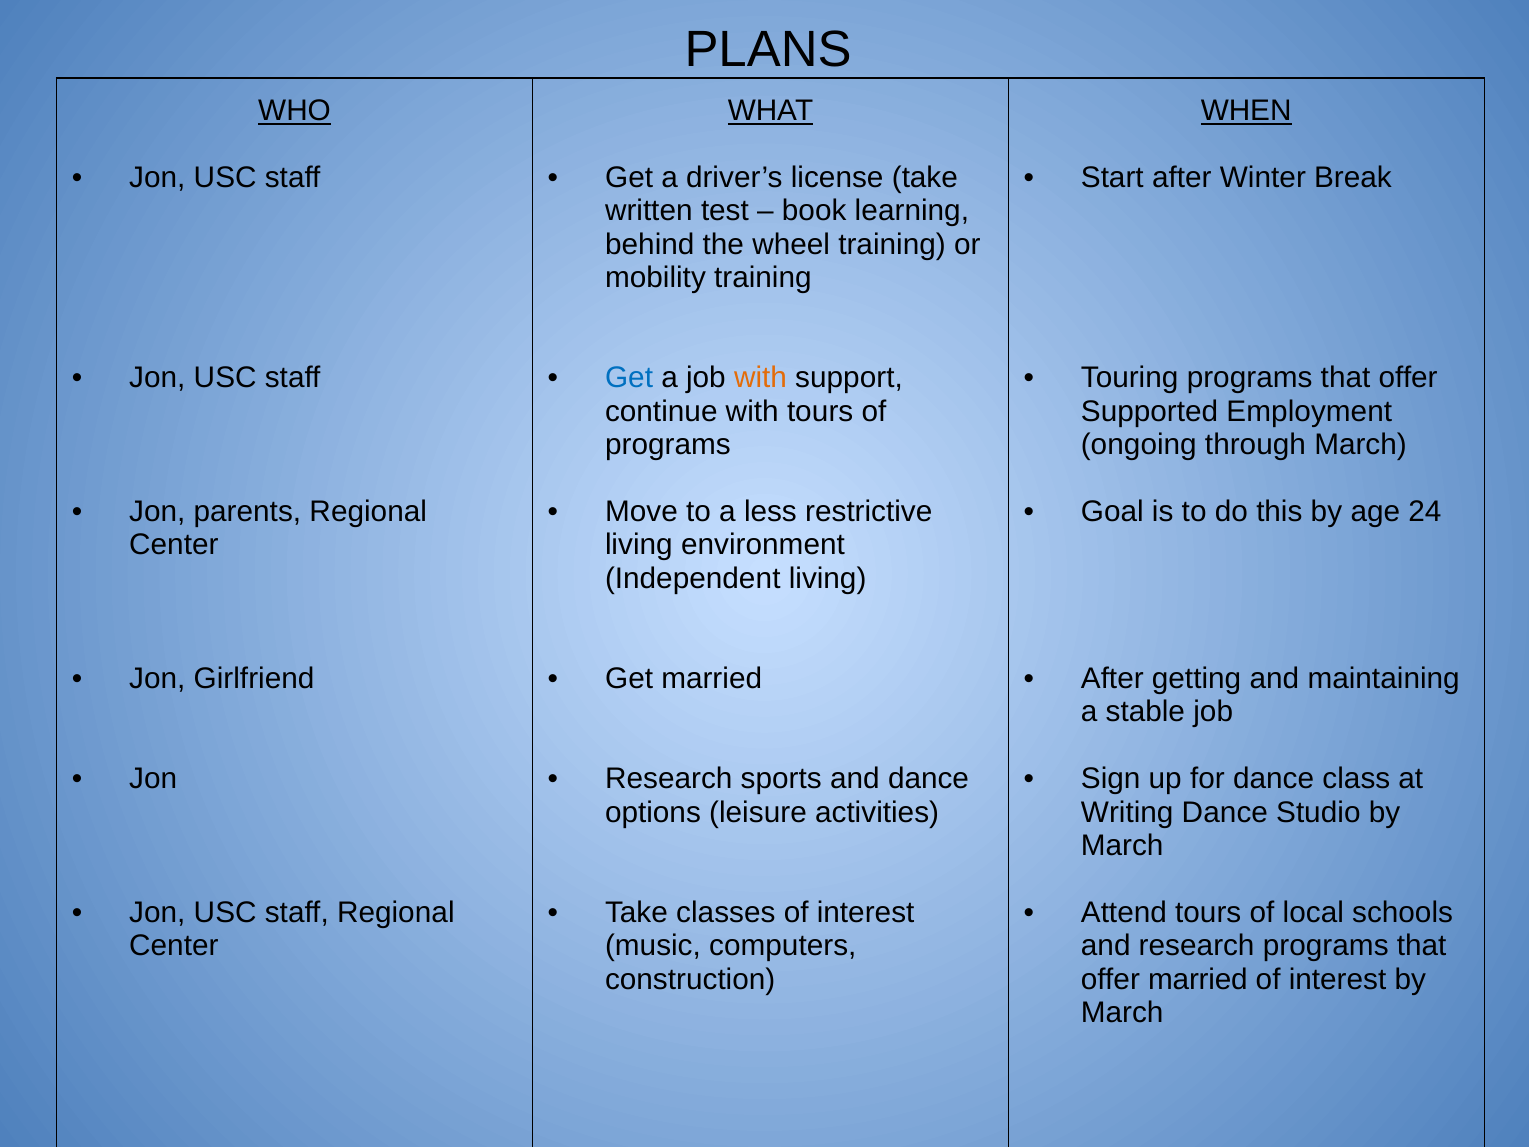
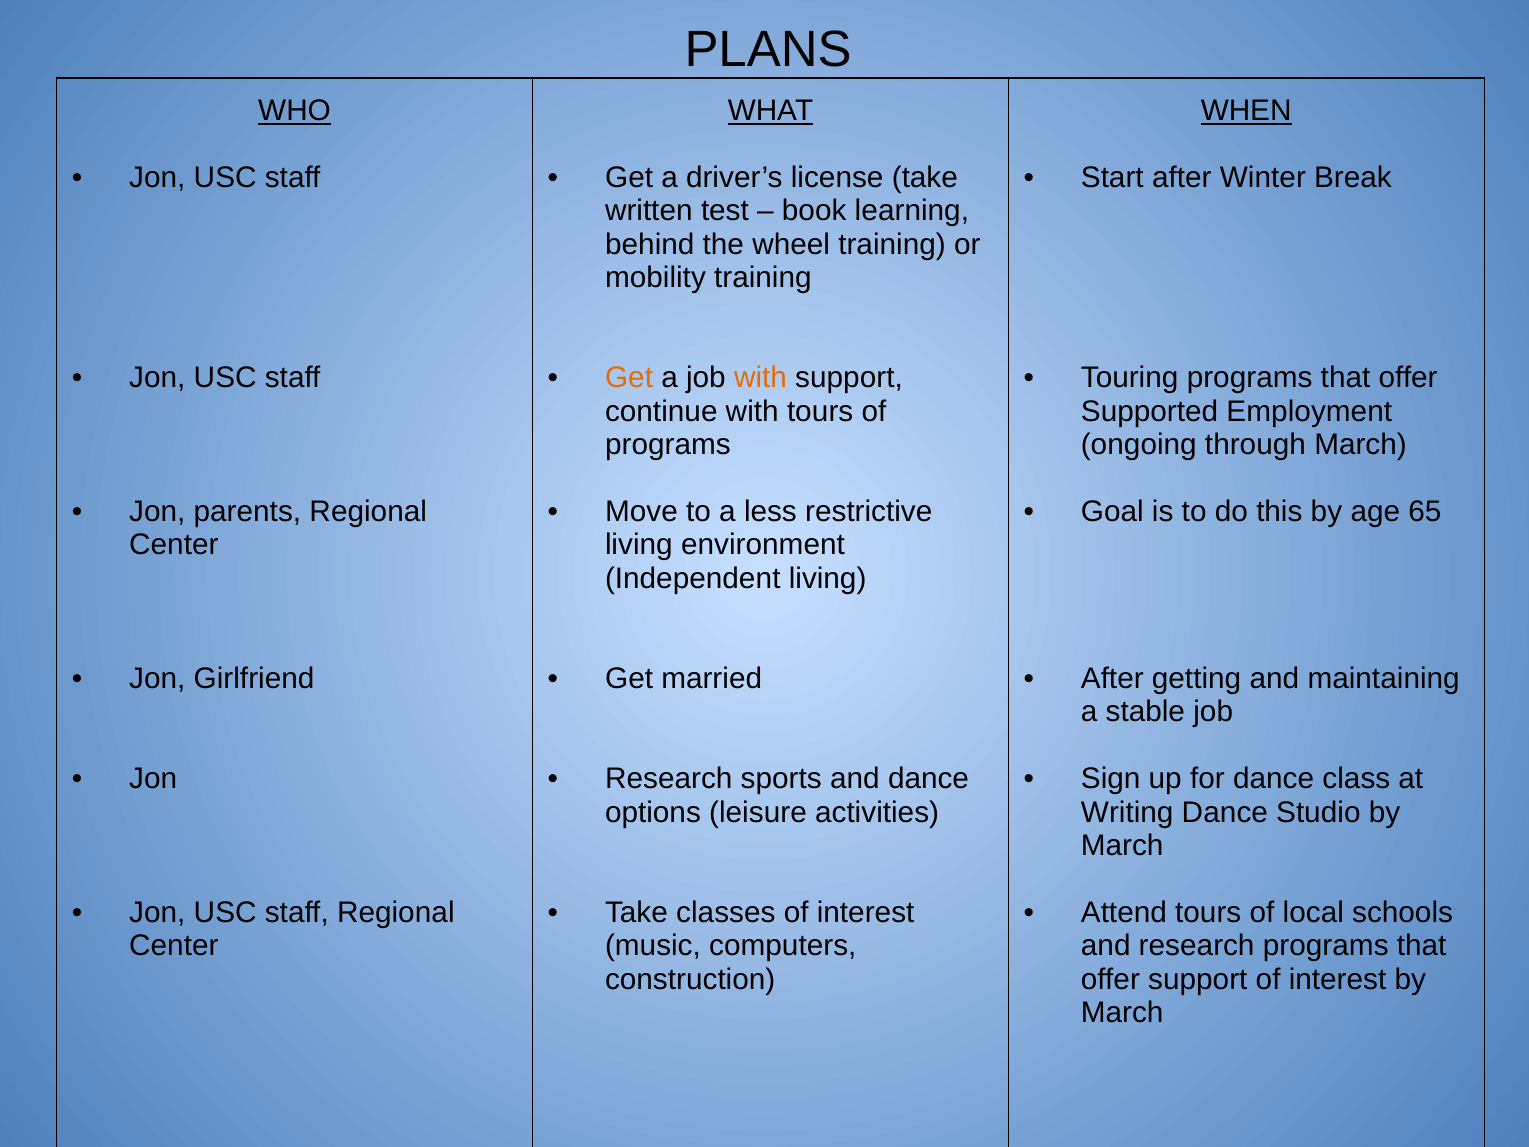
Get at (629, 378) colour: blue -> orange
24: 24 -> 65
offer married: married -> support
